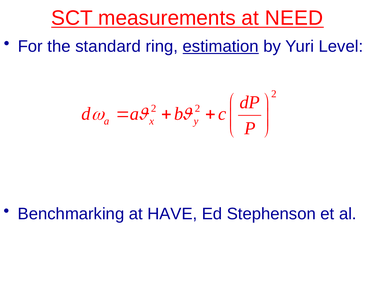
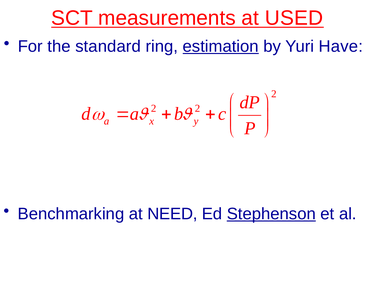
NEED: NEED -> USED
Level: Level -> Have
HAVE: HAVE -> NEED
Stephenson underline: none -> present
